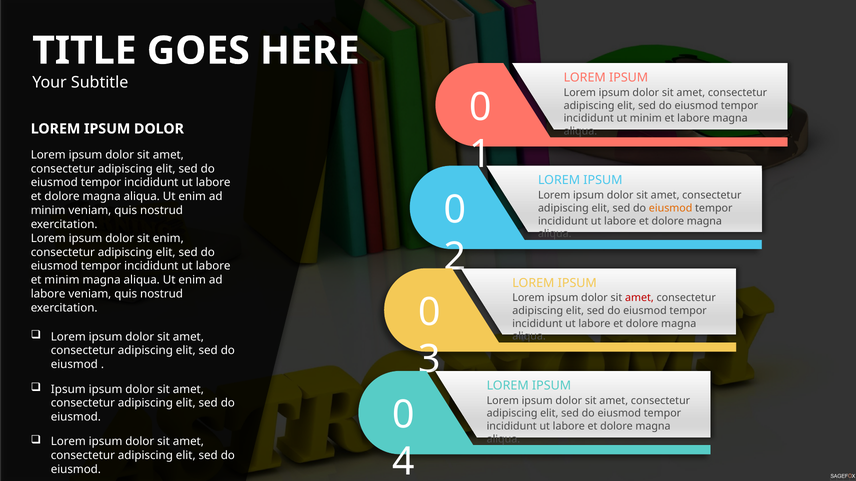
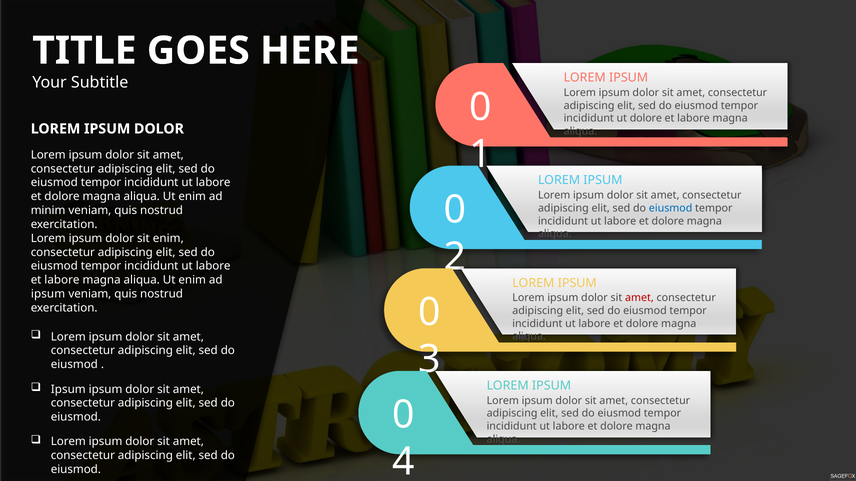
ut minim: minim -> dolore
eiusmod at (671, 208) colour: orange -> blue
minim at (62, 280): minim -> labore
labore at (48, 294): labore -> ipsum
